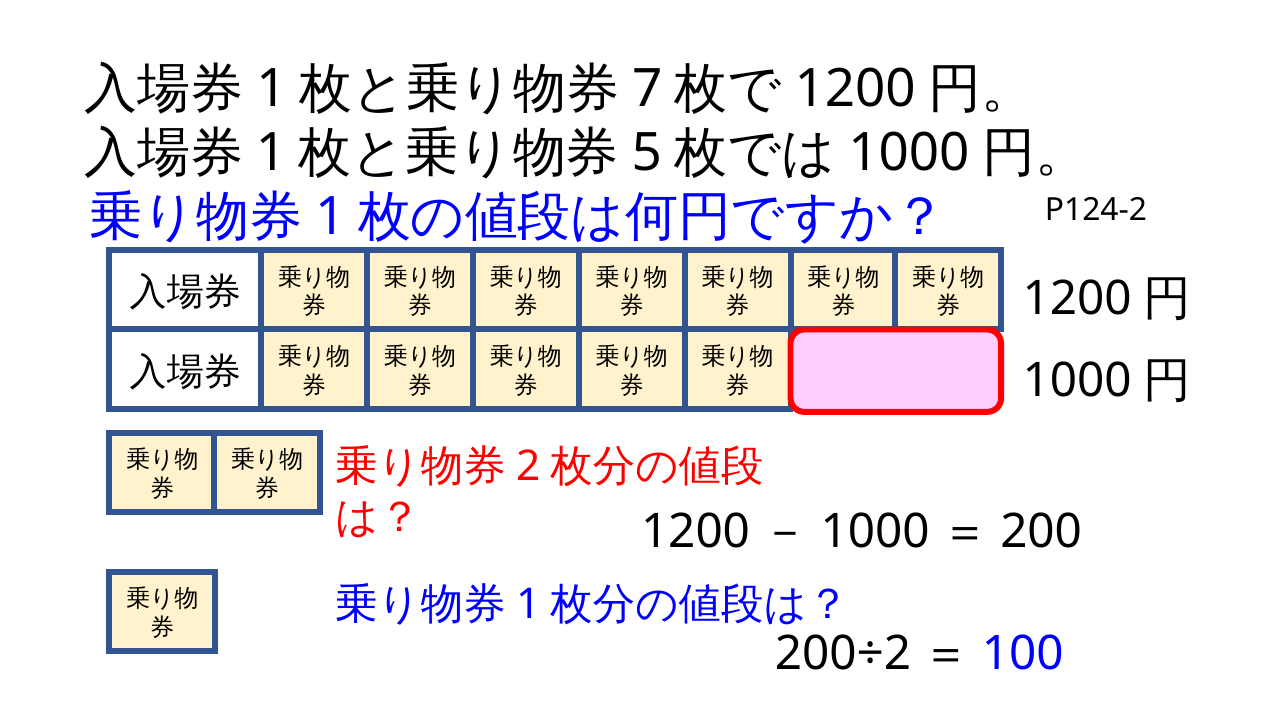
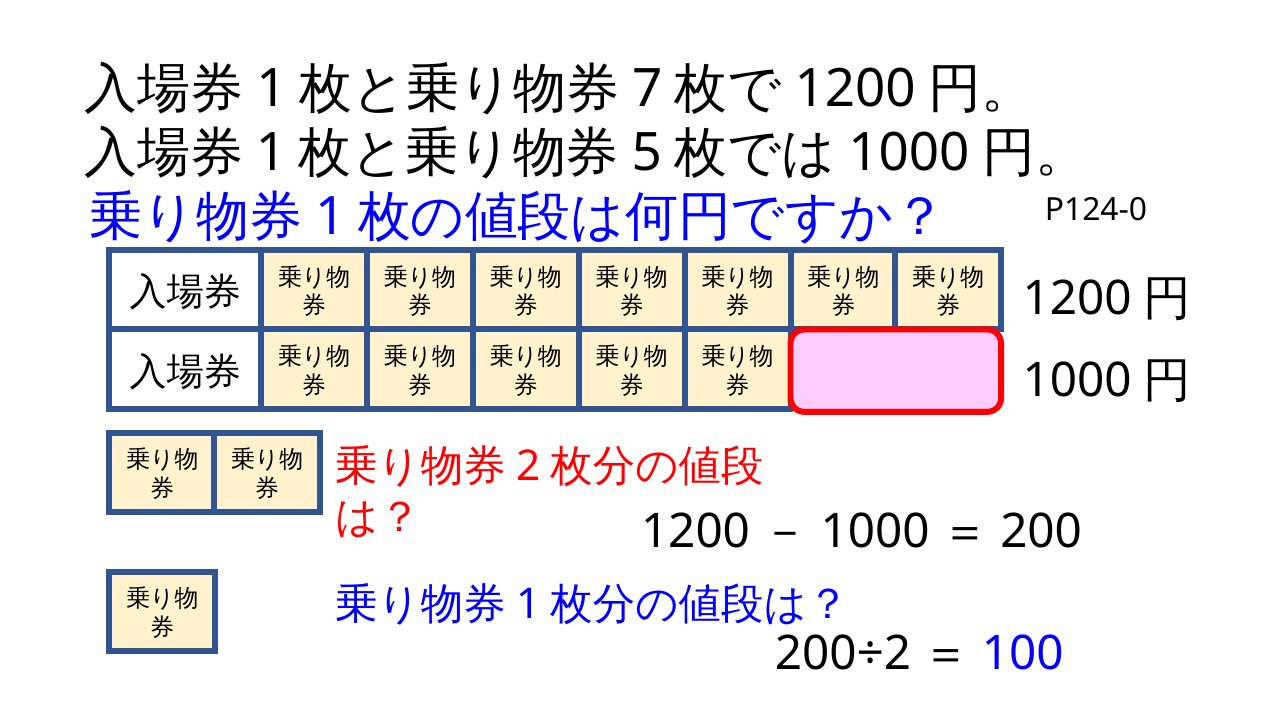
P124-2: P124-2 -> P124-0
